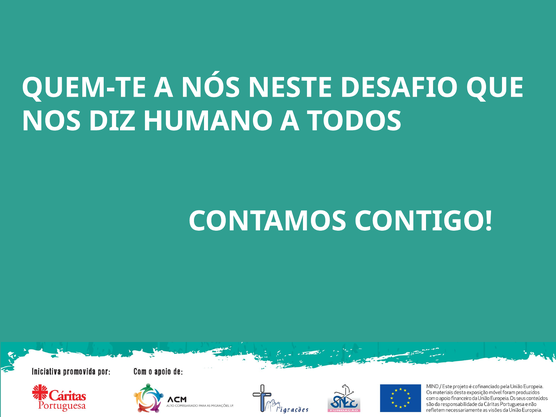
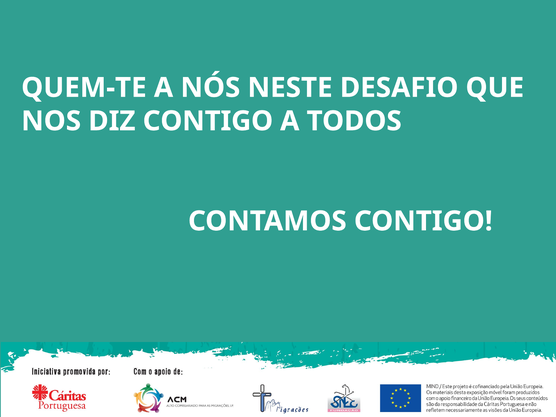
DIZ HUMANO: HUMANO -> CONTIGO
